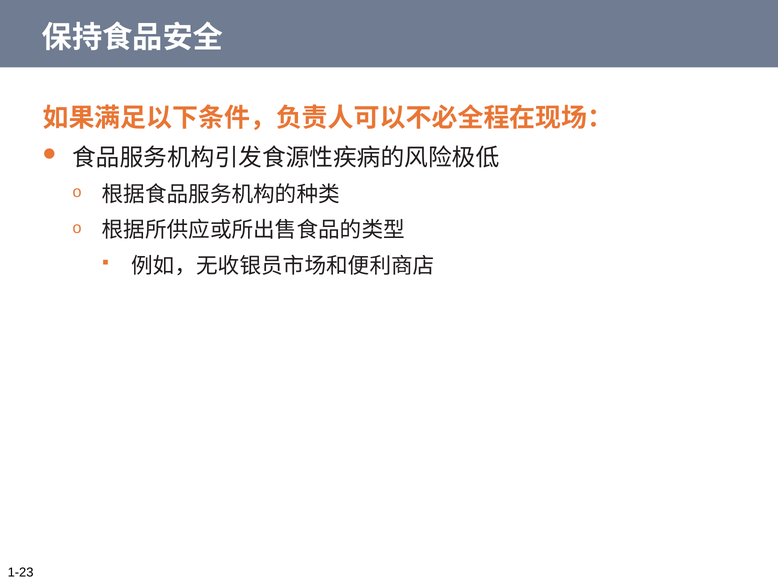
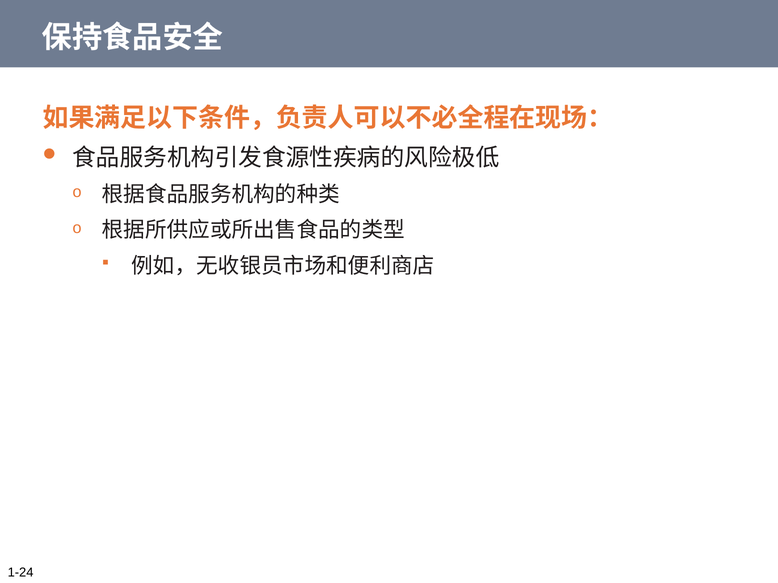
1-23: 1-23 -> 1-24
